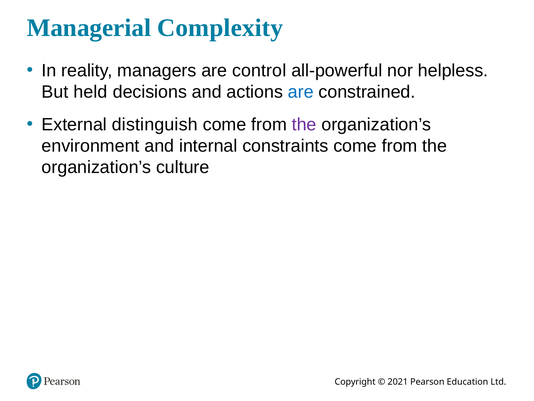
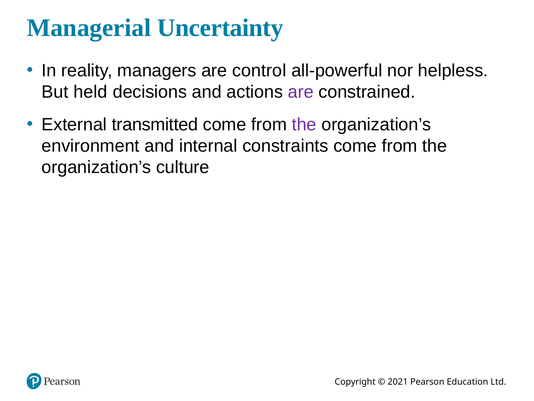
Complexity: Complexity -> Uncertainty
are at (301, 92) colour: blue -> purple
distinguish: distinguish -> transmitted
